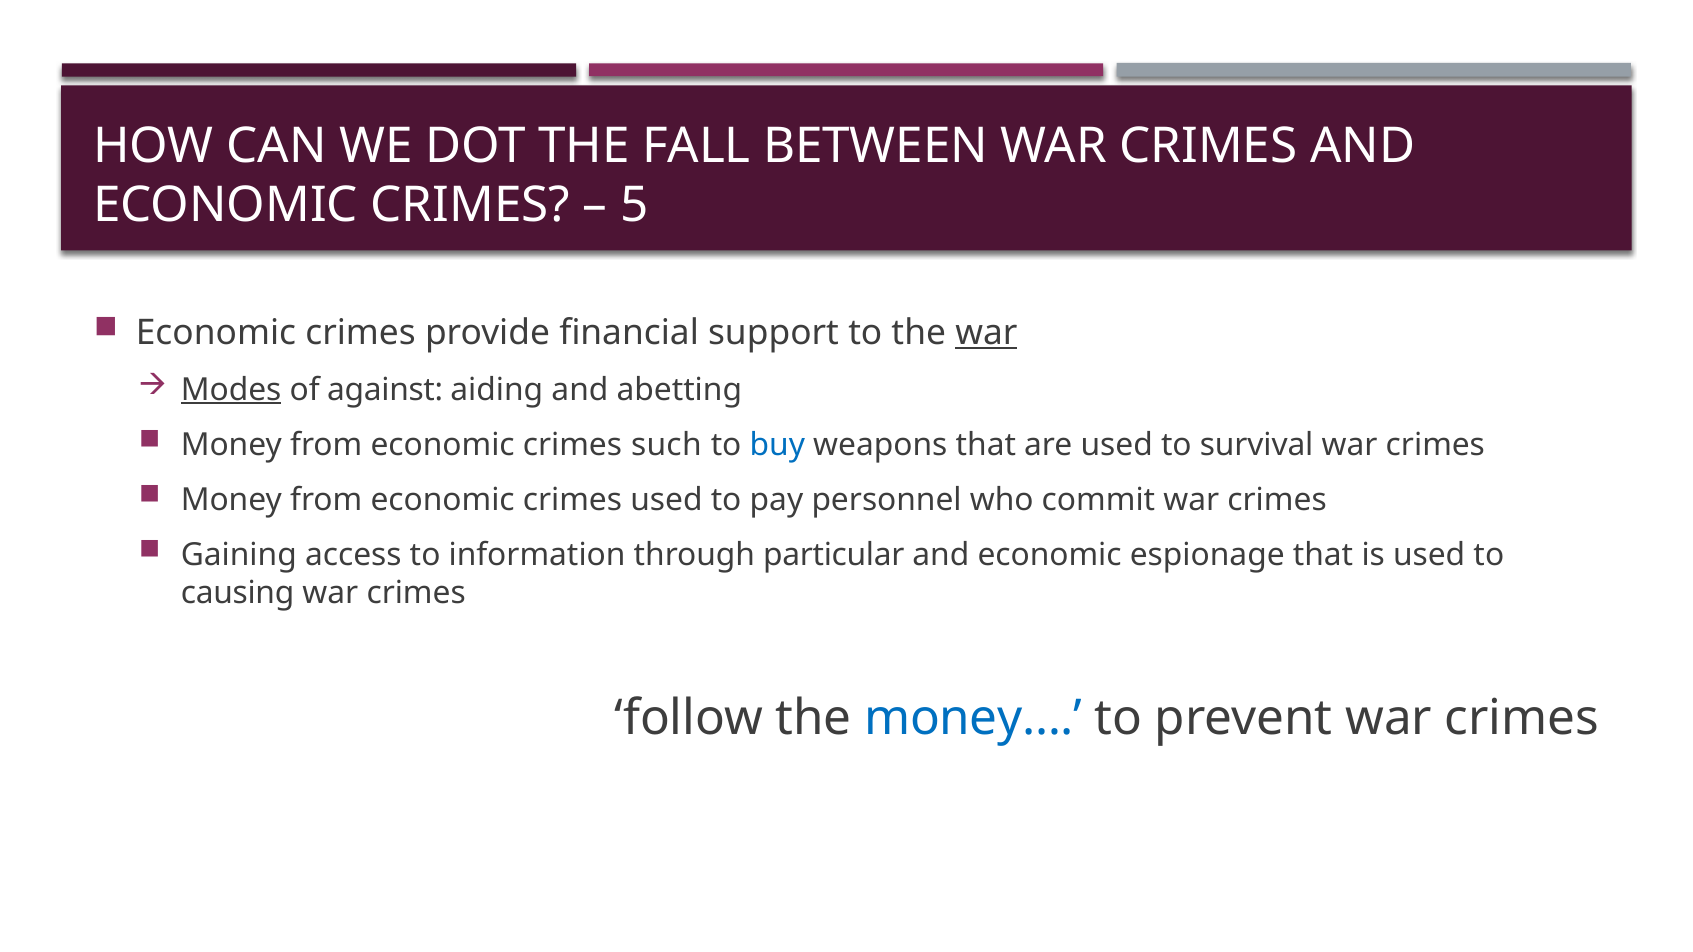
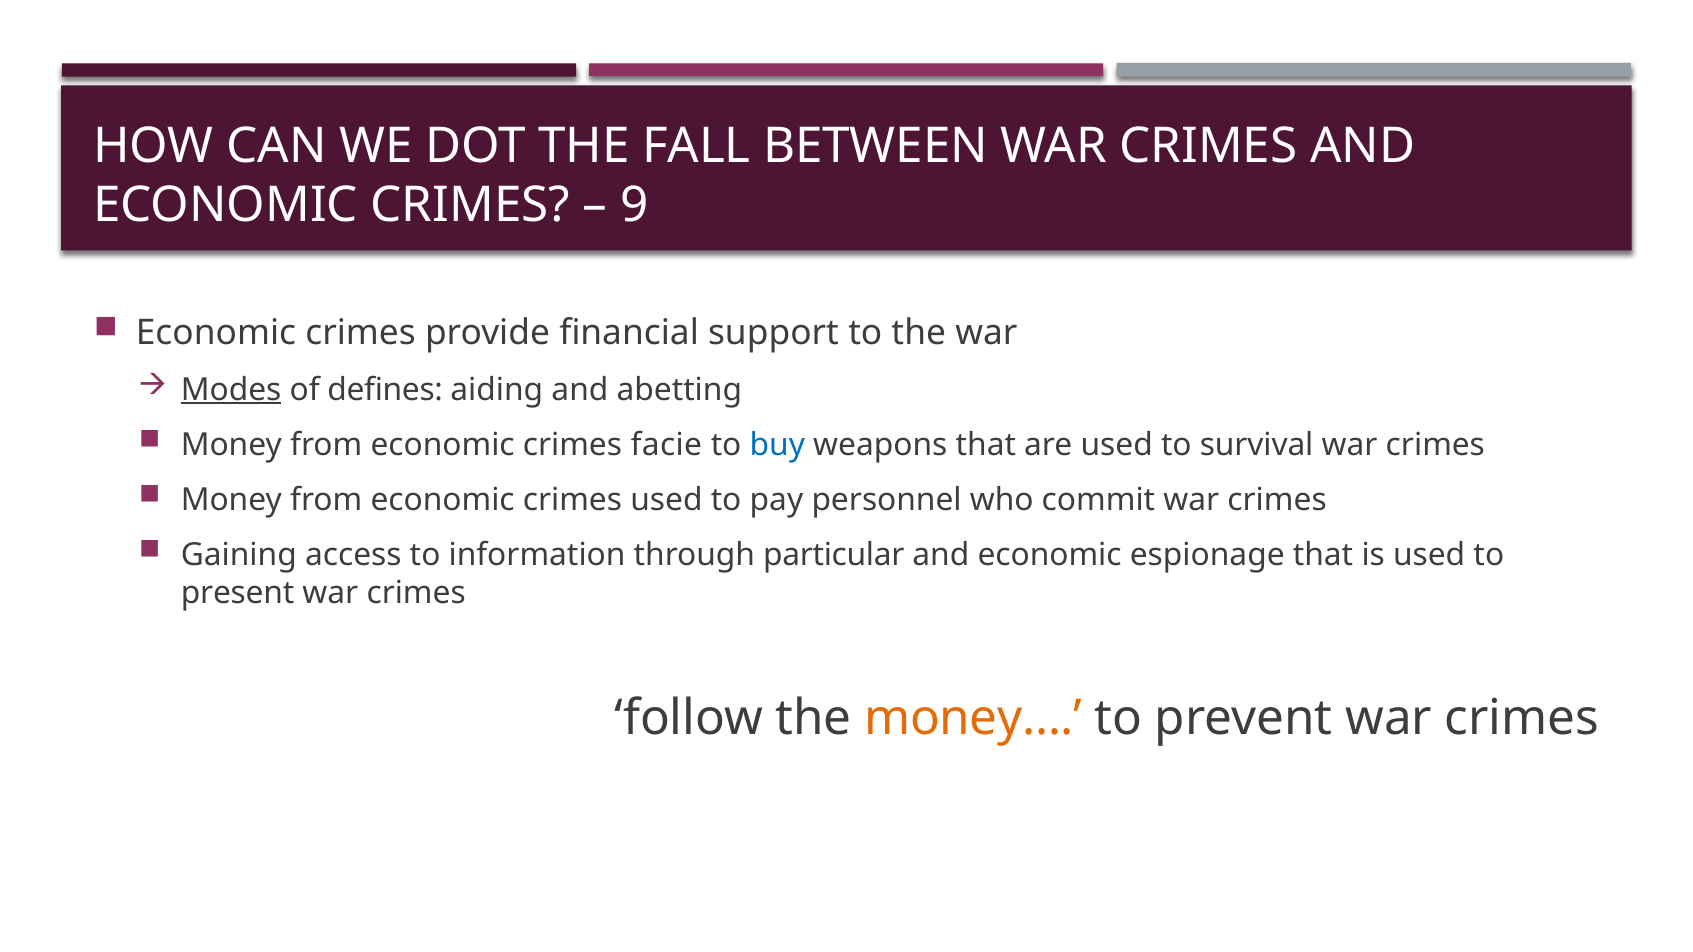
5: 5 -> 9
war at (986, 333) underline: present -> none
against: against -> defines
such: such -> facie
causing: causing -> present
money… colour: blue -> orange
